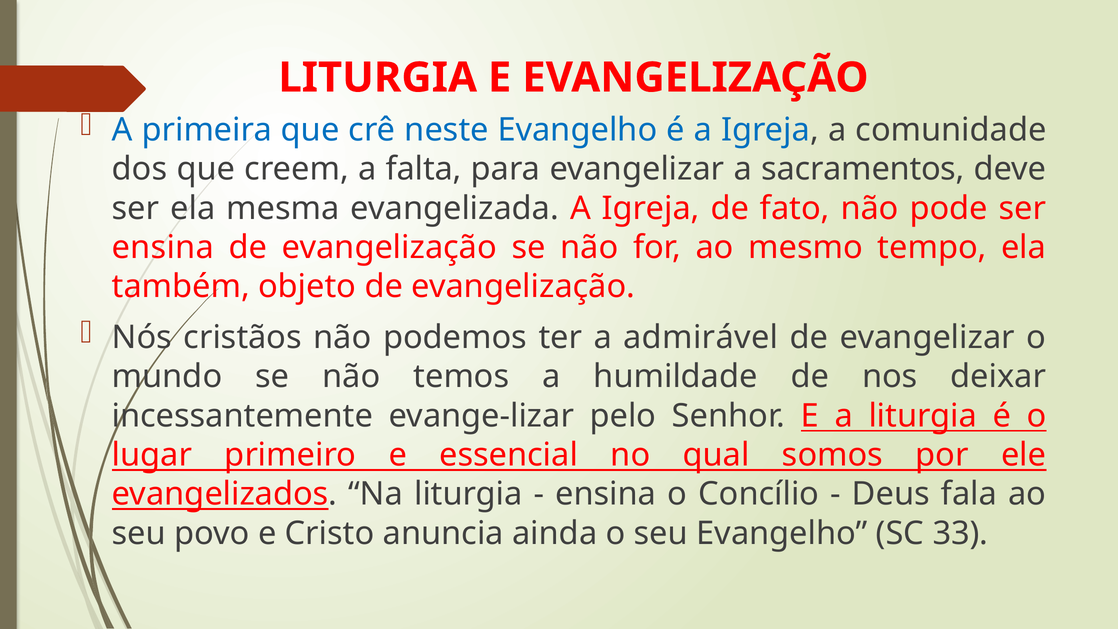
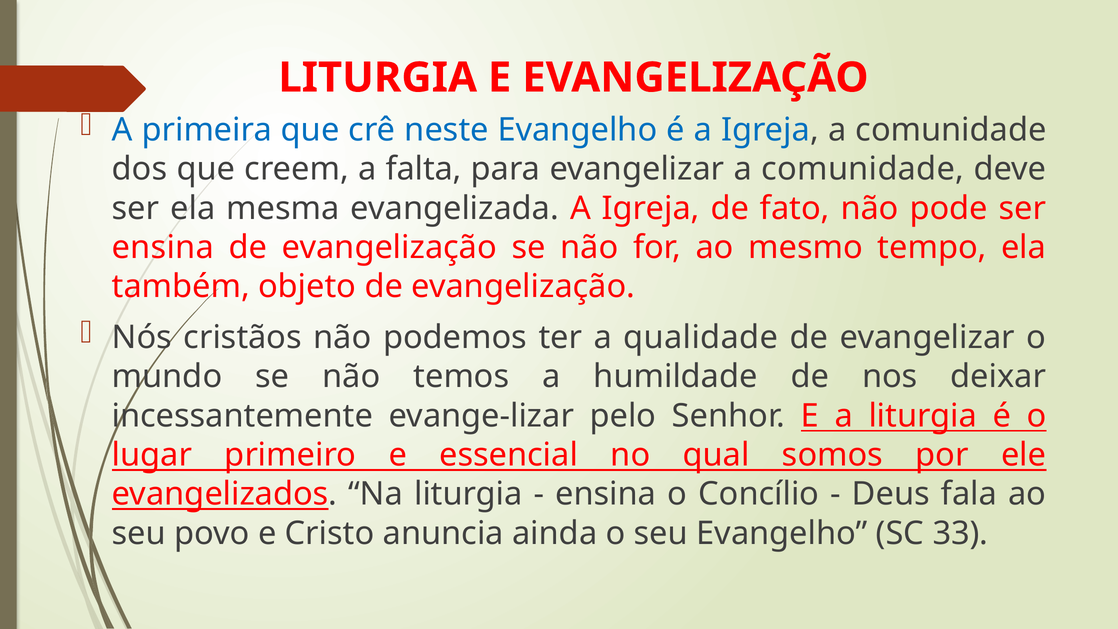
evangelizar a sacramentos: sacramentos -> comunidade
admirável: admirável -> qualidade
